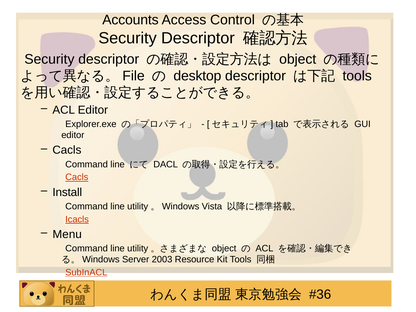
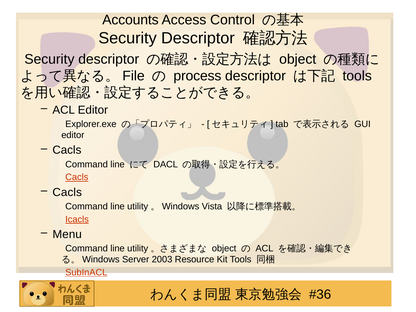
desktop: desktop -> process
Install at (67, 192): Install -> Cacls
